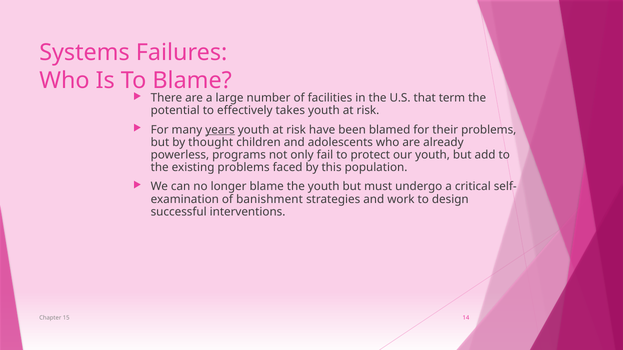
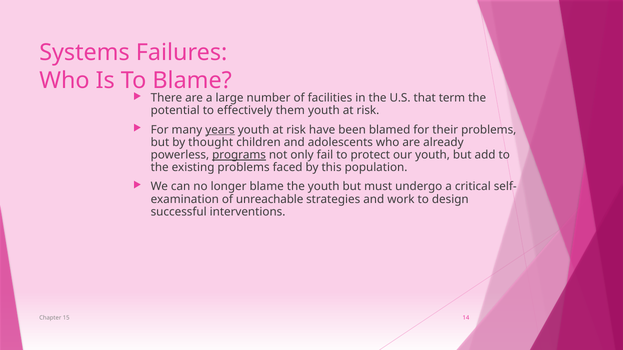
takes: takes -> them
programs underline: none -> present
banishment: banishment -> unreachable
